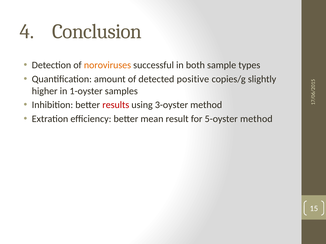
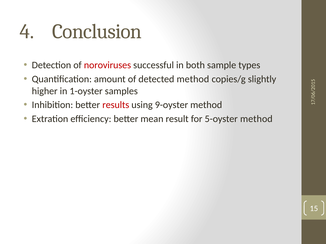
noroviruses colour: orange -> red
detected positive: positive -> method
3-oyster: 3-oyster -> 9-oyster
